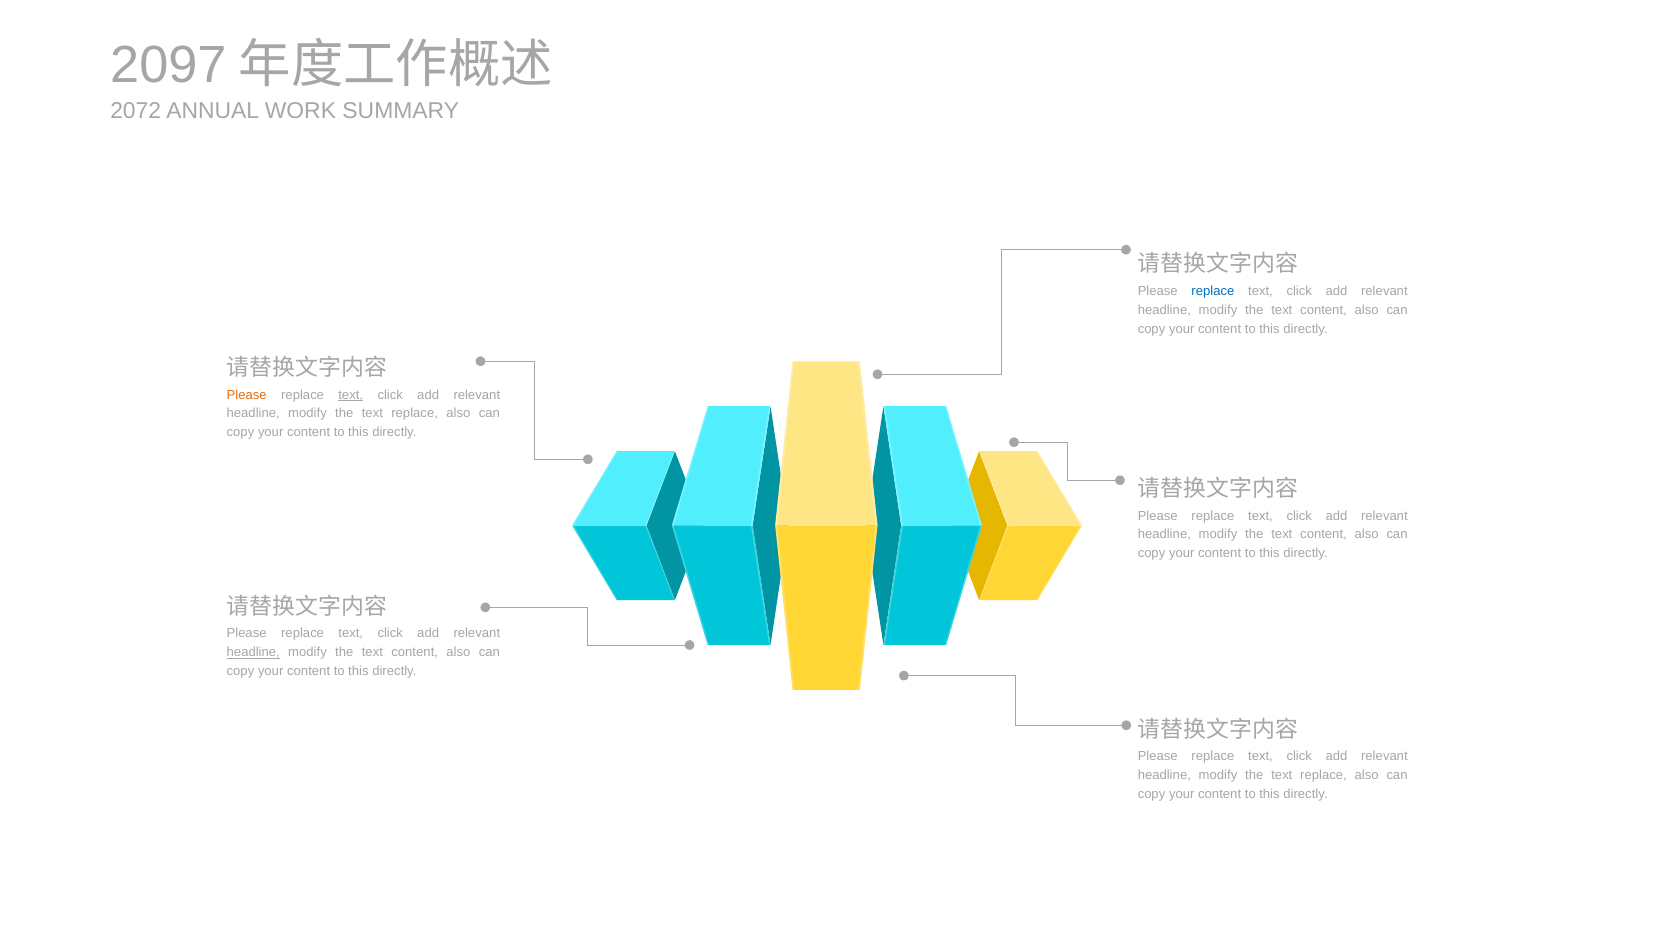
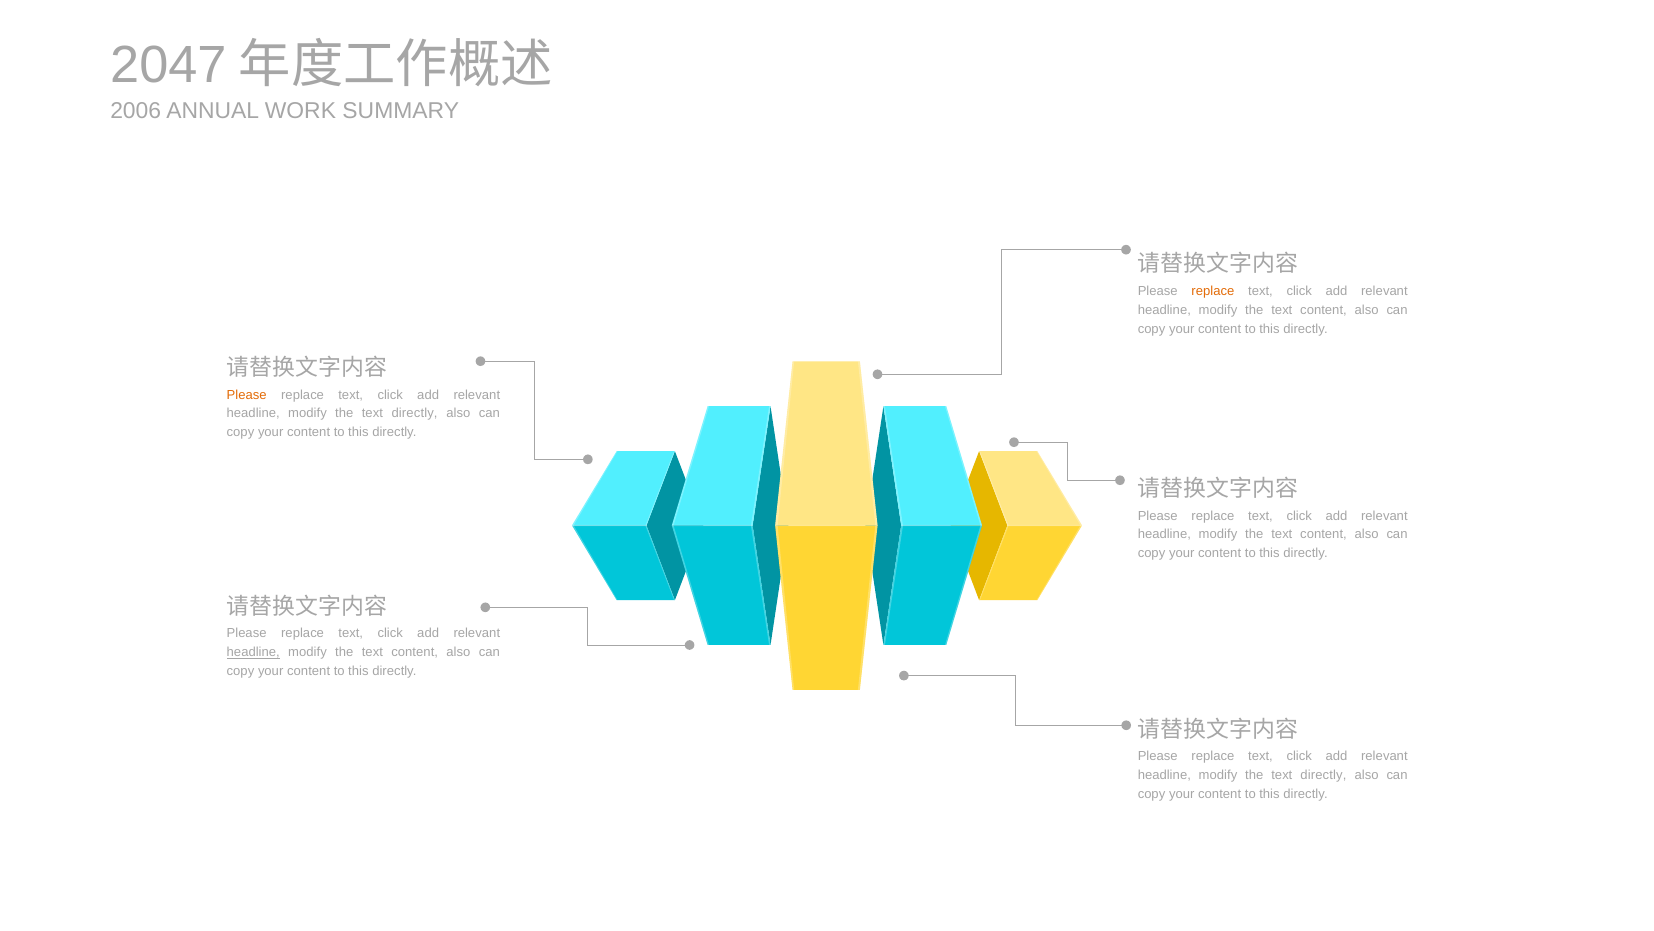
2097: 2097 -> 2047
2072: 2072 -> 2006
replace at (1213, 291) colour: blue -> orange
text at (351, 394) underline: present -> none
replace at (415, 413): replace -> directly
replace at (1323, 775): replace -> directly
